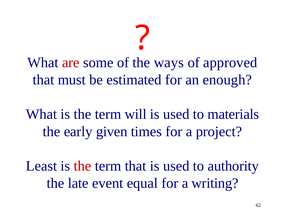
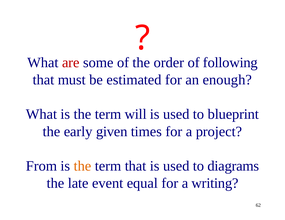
ways: ways -> order
approved: approved -> following
materials: materials -> blueprint
Least: Least -> From
the at (83, 166) colour: red -> orange
authority: authority -> diagrams
